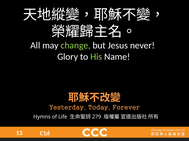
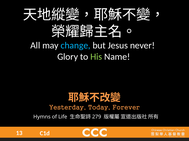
change colour: light green -> light blue
